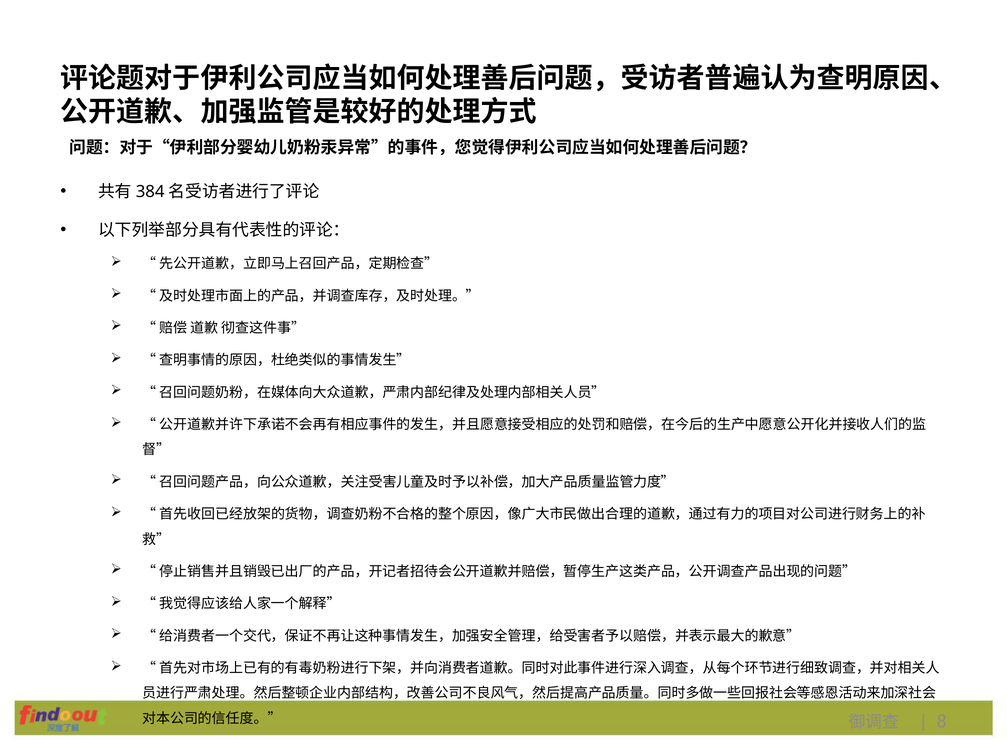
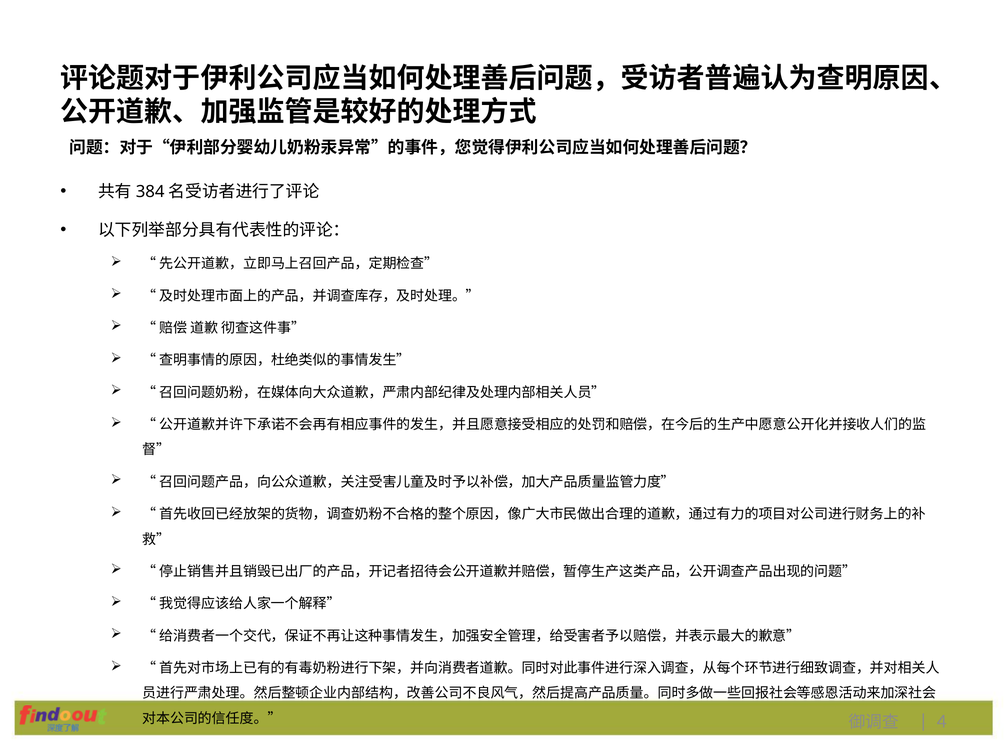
8: 8 -> 4
